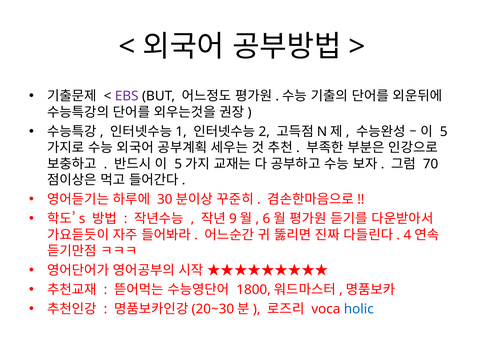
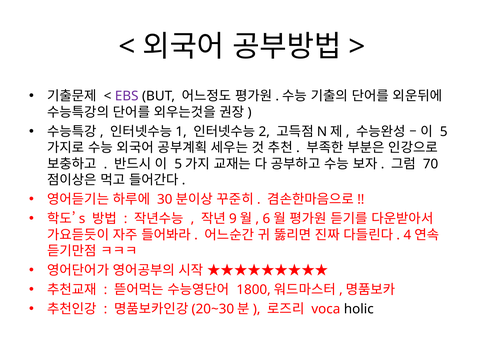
holic colour: blue -> black
